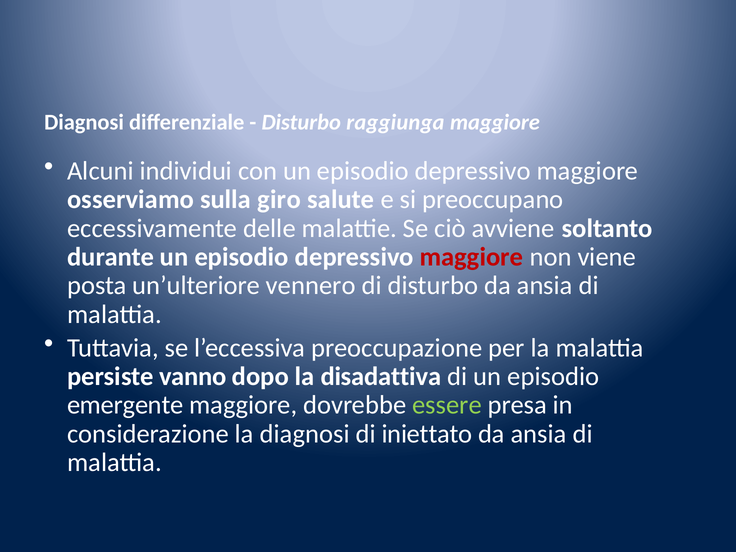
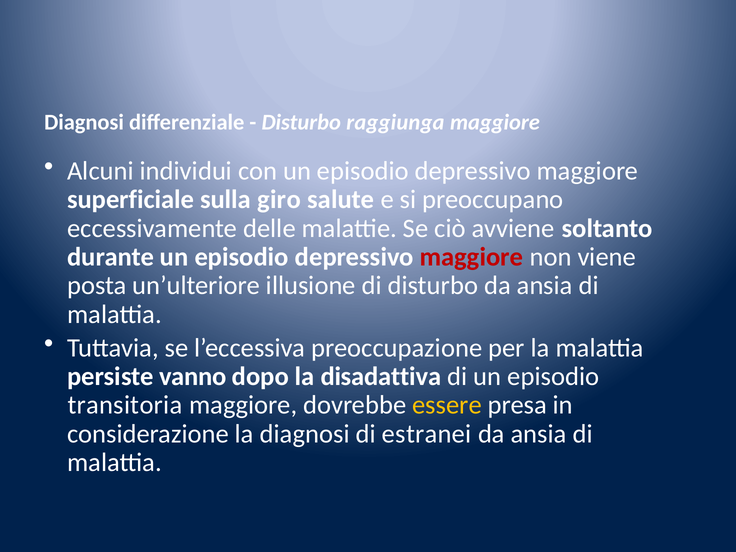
osserviamo: osserviamo -> superficiale
vennero: vennero -> illusione
emergente: emergente -> transitoria
essere colour: light green -> yellow
iniettato: iniettato -> estranei
